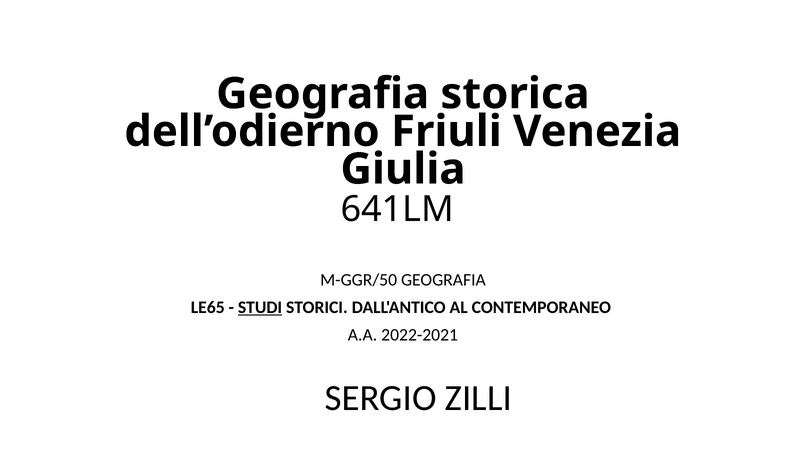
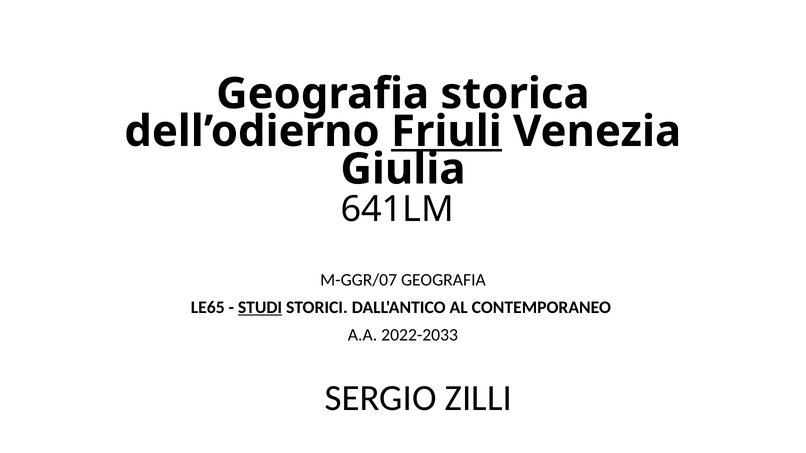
Friuli underline: none -> present
M-GGR/50: M-GGR/50 -> M-GGR/07
2022-2021: 2022-2021 -> 2022-2033
